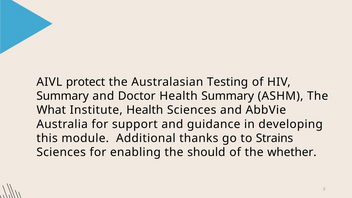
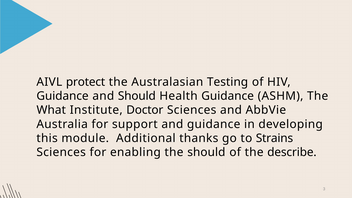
Summary at (63, 96): Summary -> Guidance
and Doctor: Doctor -> Should
Health Summary: Summary -> Guidance
Institute Health: Health -> Doctor
whether: whether -> describe
